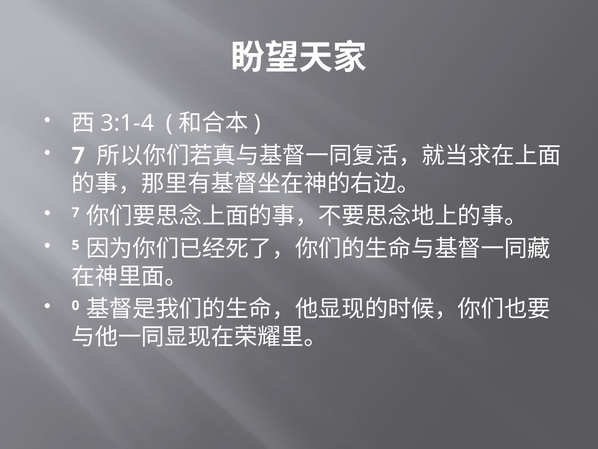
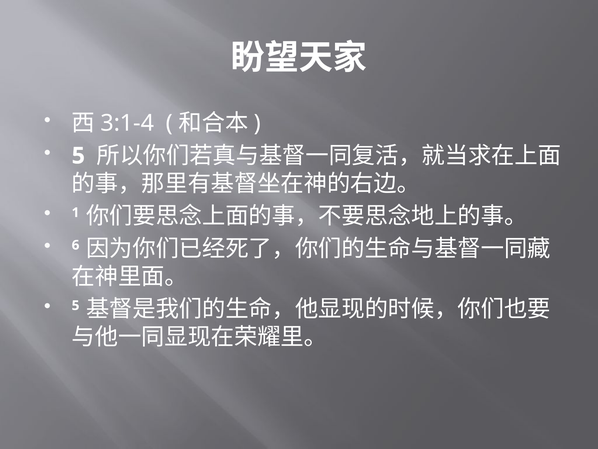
7 at (78, 156): 7 -> 5
7 at (76, 212): 7 -> 1
5: 5 -> 6
0 at (76, 305): 0 -> 5
